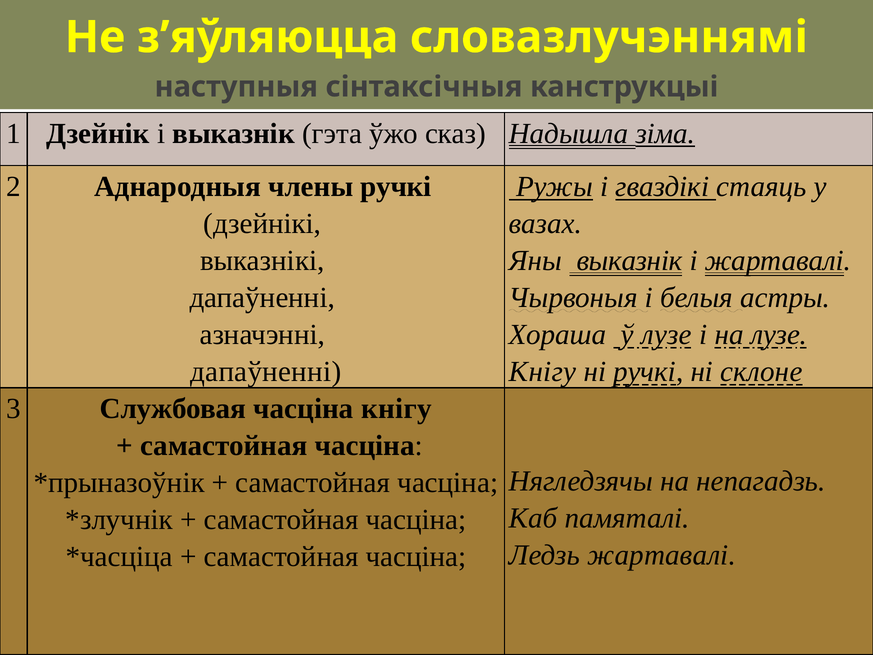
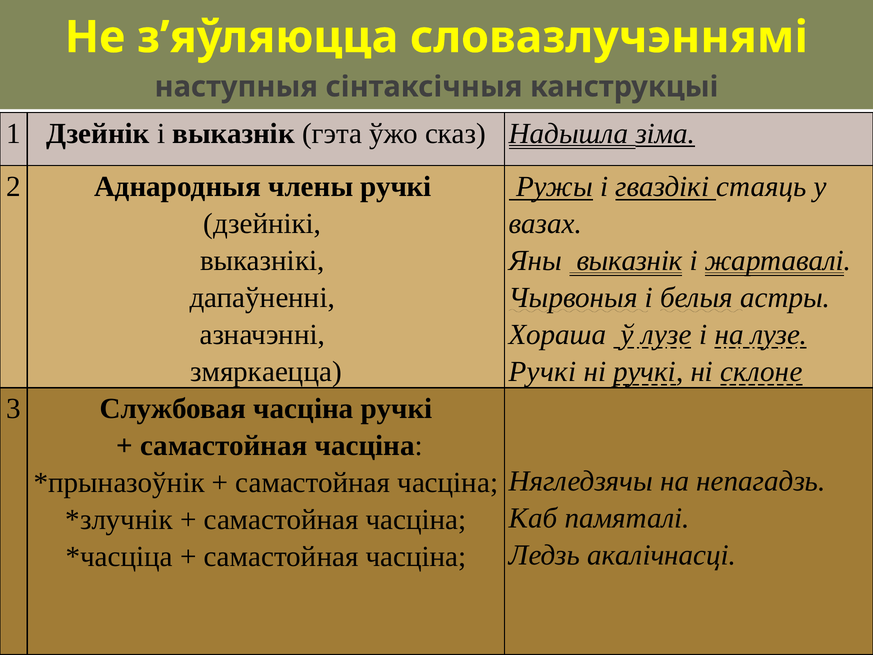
дапаўненні at (266, 372): дапаўненні -> змяркаецца
Кнігу at (543, 372): Кнігу -> Ручкі
часціна кнігу: кнігу -> ручкі
Ледзь жартавалі: жартавалі -> акалічнасці
